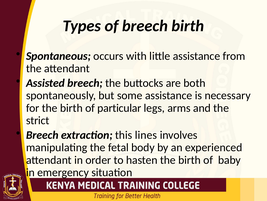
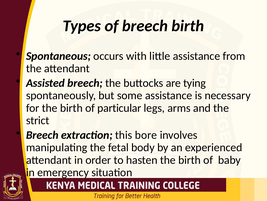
both: both -> tying
lines: lines -> bore
